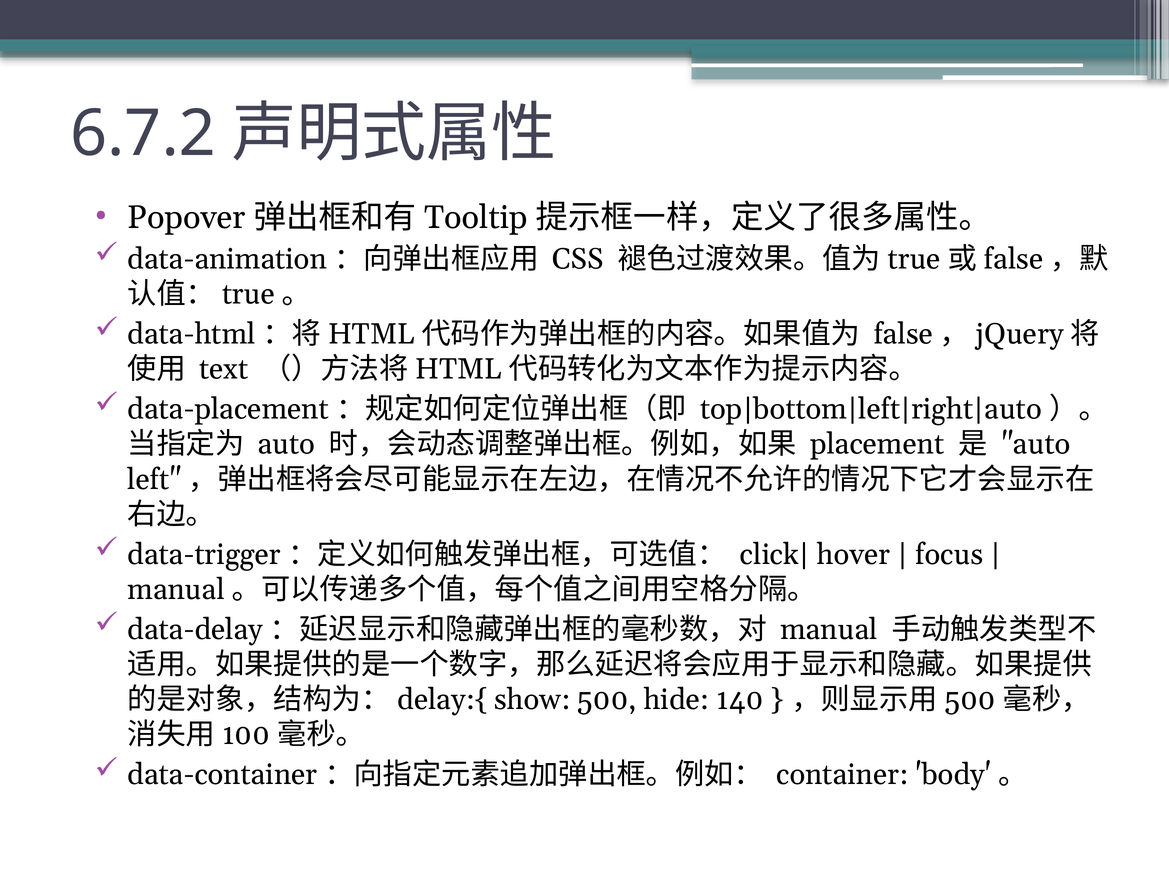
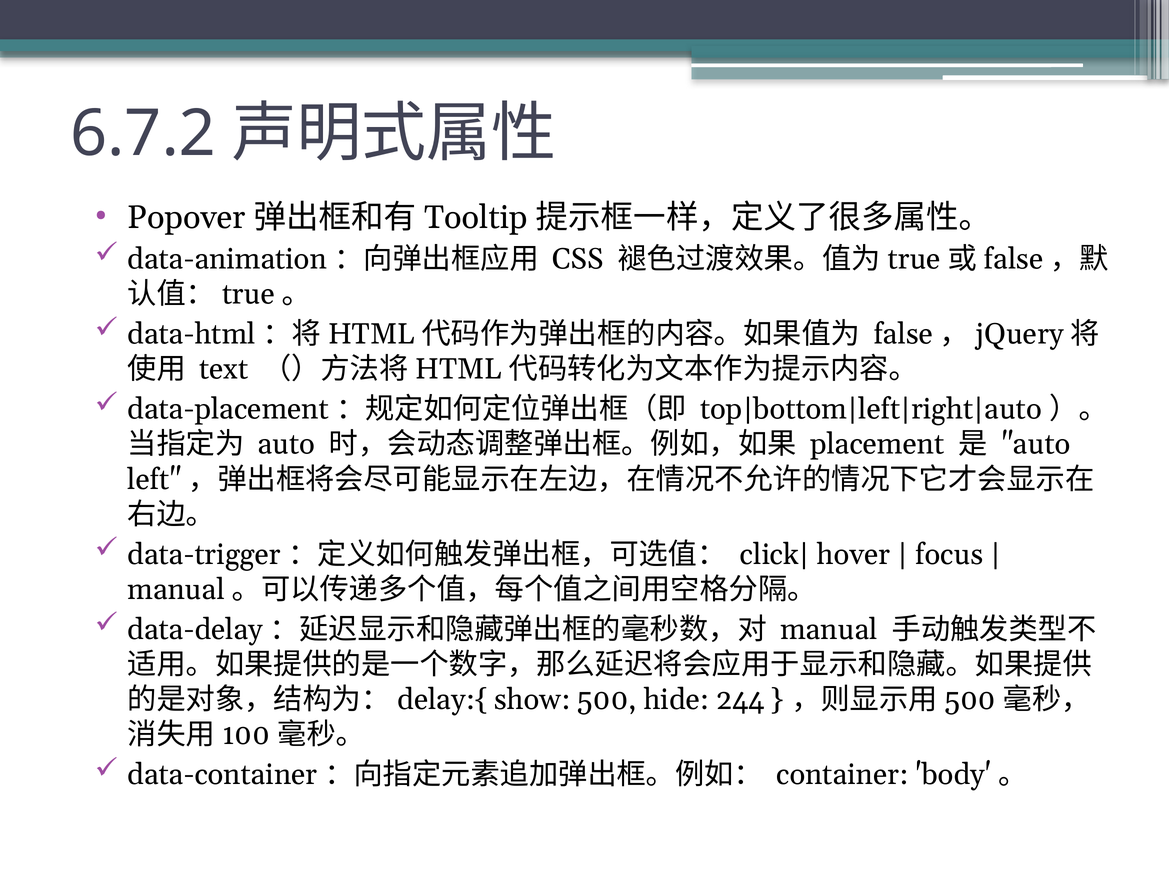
140: 140 -> 244
